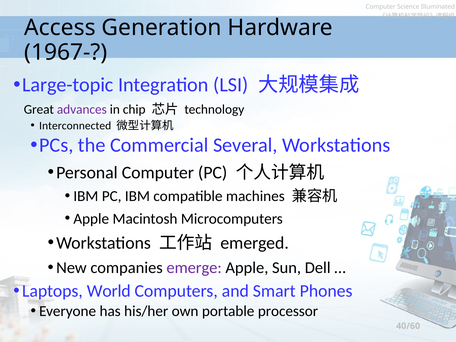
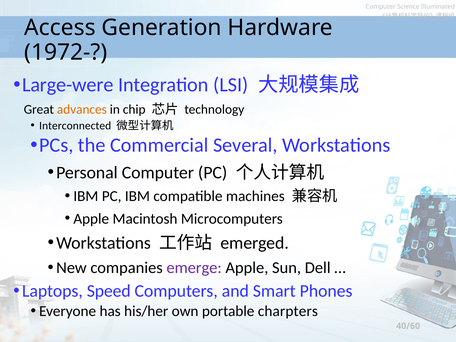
1967-: 1967- -> 1972-
Large-topic: Large-topic -> Large-were
advances colour: purple -> orange
World: World -> Speed
processor: processor -> charpters
